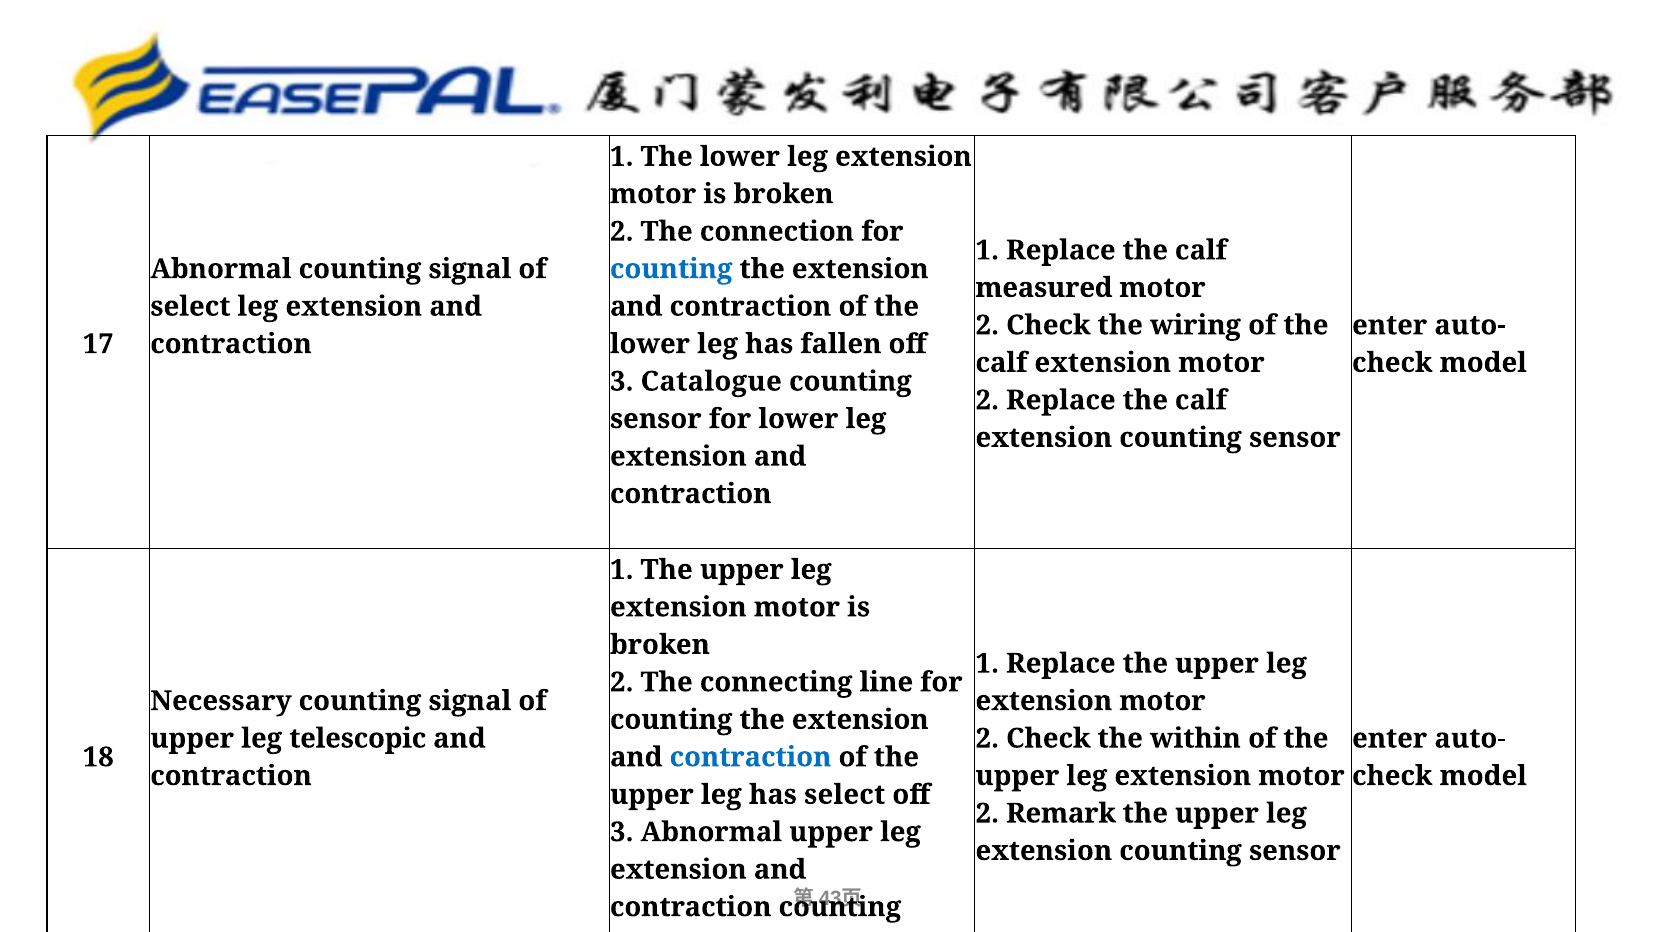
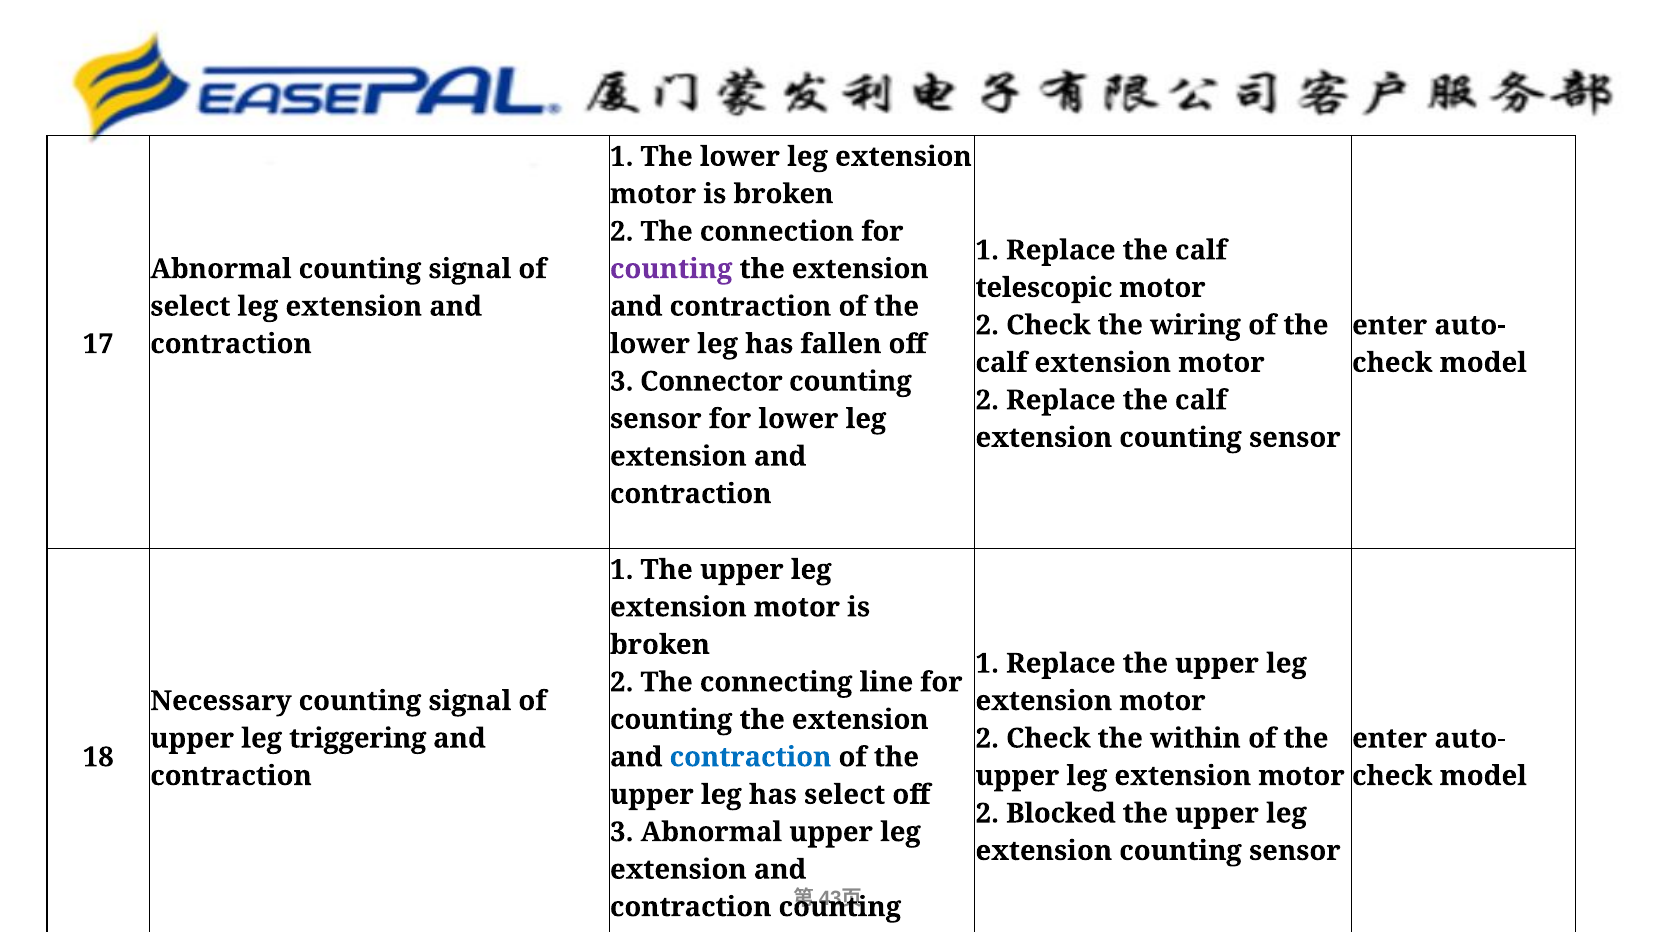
counting at (671, 269) colour: blue -> purple
measured: measured -> telescopic
Catalogue: Catalogue -> Connector
telescopic: telescopic -> triggering
Remark: Remark -> Blocked
